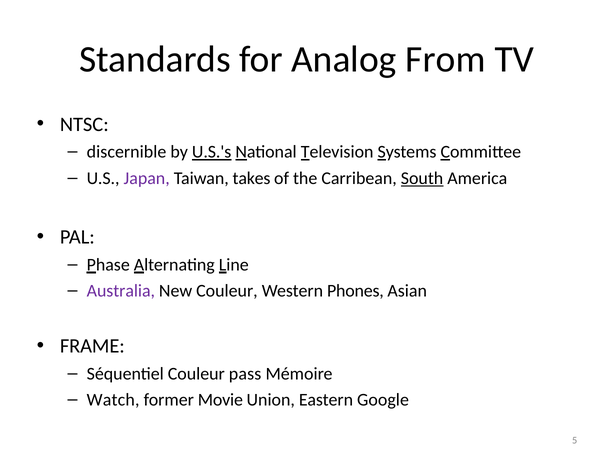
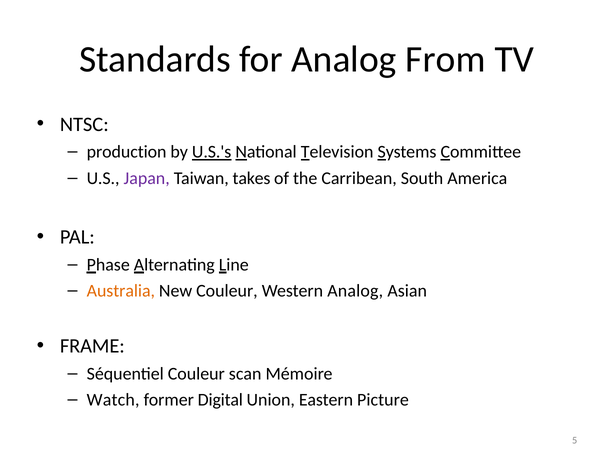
discernible: discernible -> production
South underline: present -> none
Australia colour: purple -> orange
Western Phones: Phones -> Analog
pass: pass -> scan
Movie: Movie -> Digital
Google: Google -> Picture
